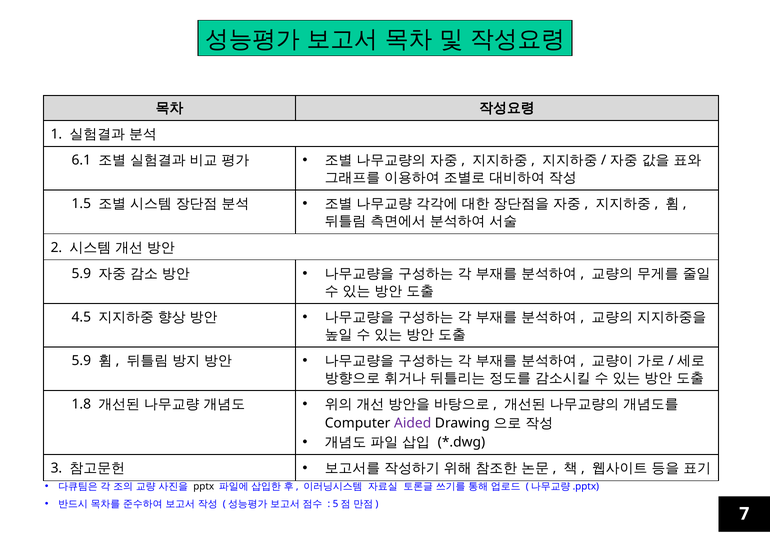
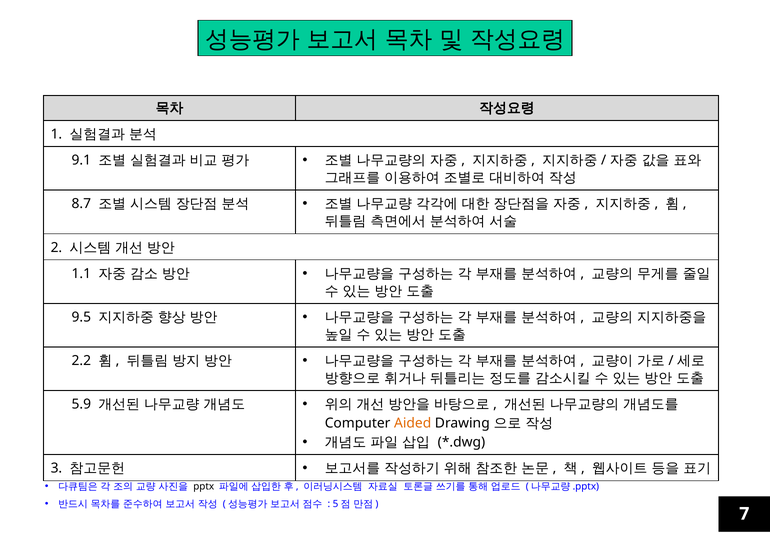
6.1: 6.1 -> 9.1
1.5: 1.5 -> 8.7
5.9 at (81, 274): 5.9 -> 1.1
4.5: 4.5 -> 9.5
5.9 at (81, 361): 5.9 -> 2.2
1.8: 1.8 -> 5.9
Aided colour: purple -> orange
